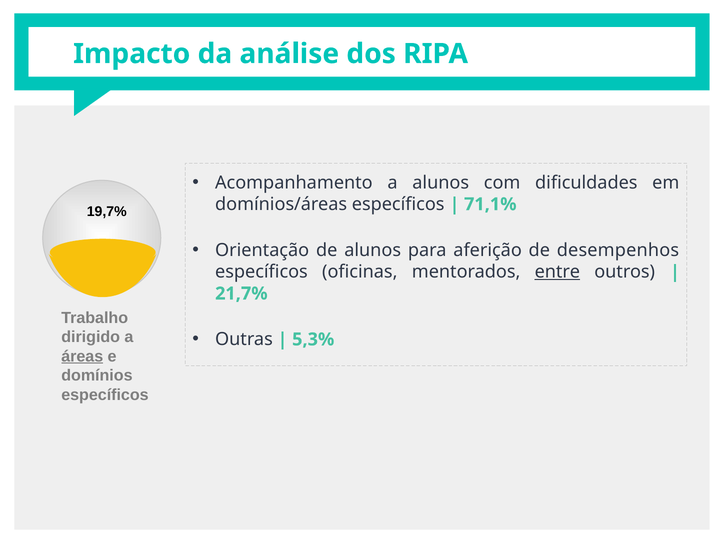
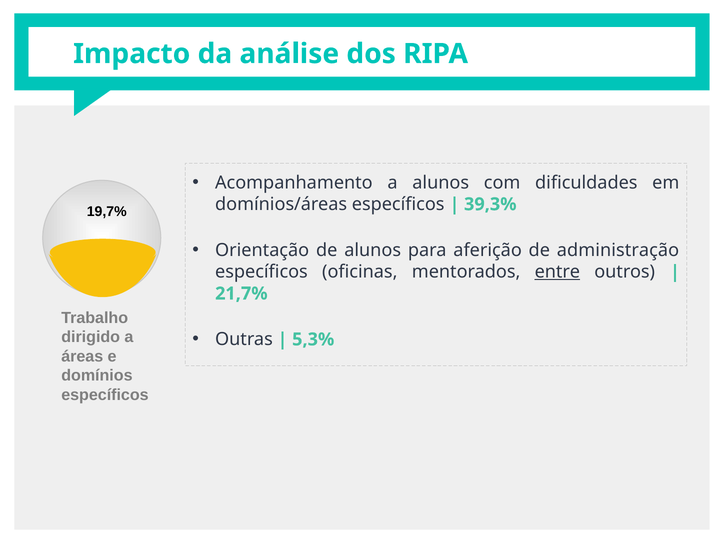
71,1%: 71,1% -> 39,3%
desempenhos: desempenhos -> administração
áreas underline: present -> none
